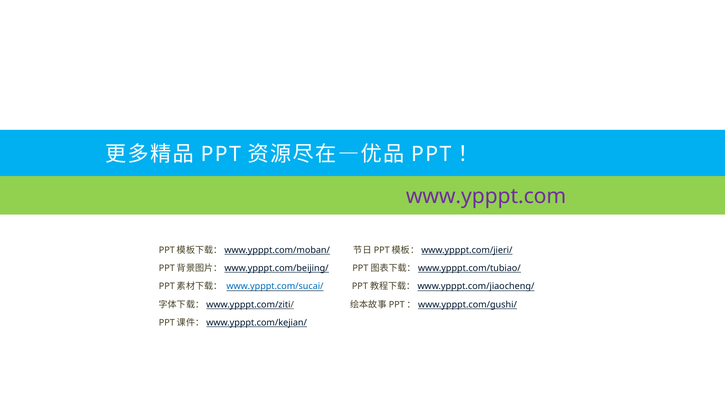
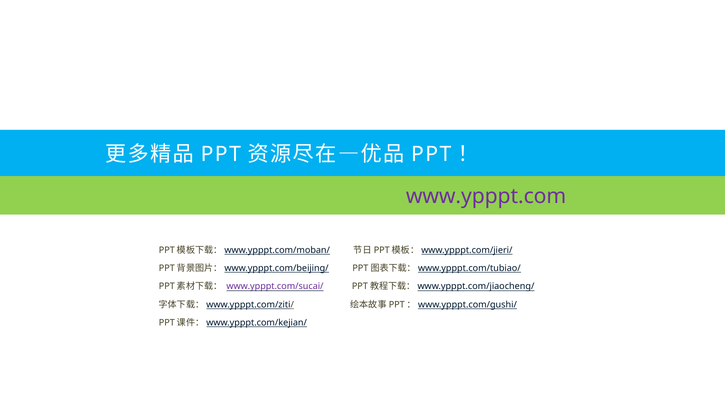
www.ypppt.com/sucai/ colour: blue -> purple
